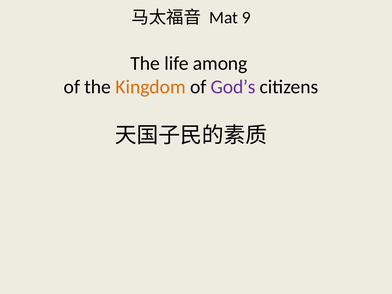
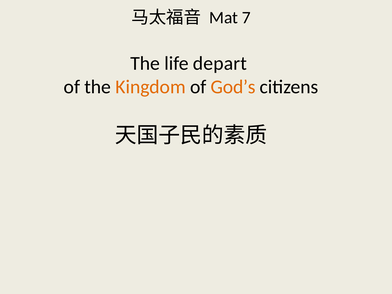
9: 9 -> 7
among: among -> depart
God’s colour: purple -> orange
